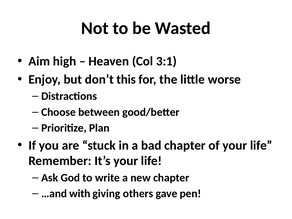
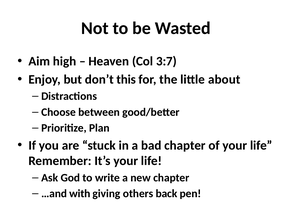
3:1: 3:1 -> 3:7
worse: worse -> about
gave: gave -> back
